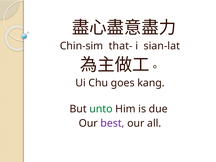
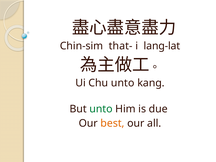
sian-lat: sian-lat -> lang-lat
Chu goes: goes -> unto
best colour: purple -> orange
